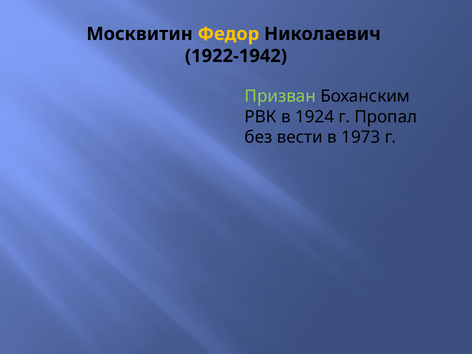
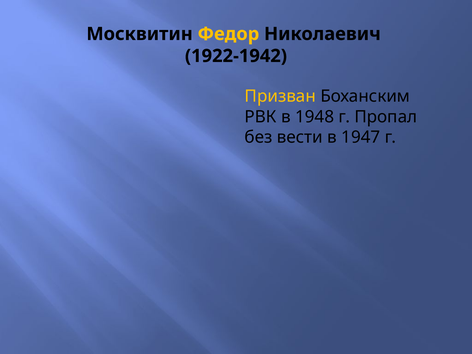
Призван colour: light green -> yellow
1924: 1924 -> 1948
1973: 1973 -> 1947
